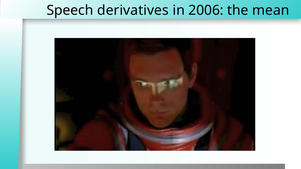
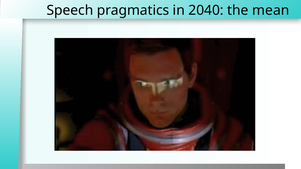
derivatives: derivatives -> pragmatics
2006: 2006 -> 2040
